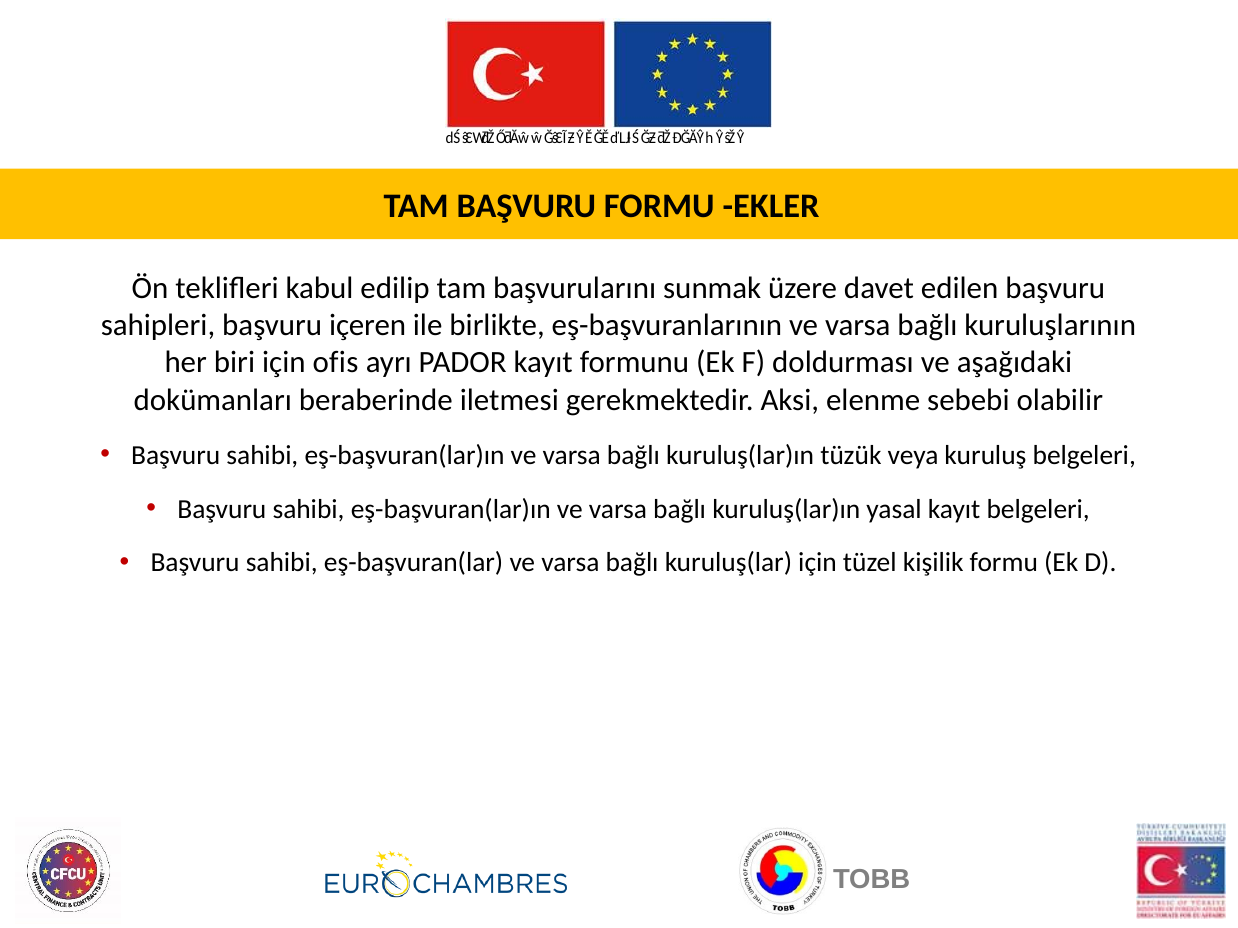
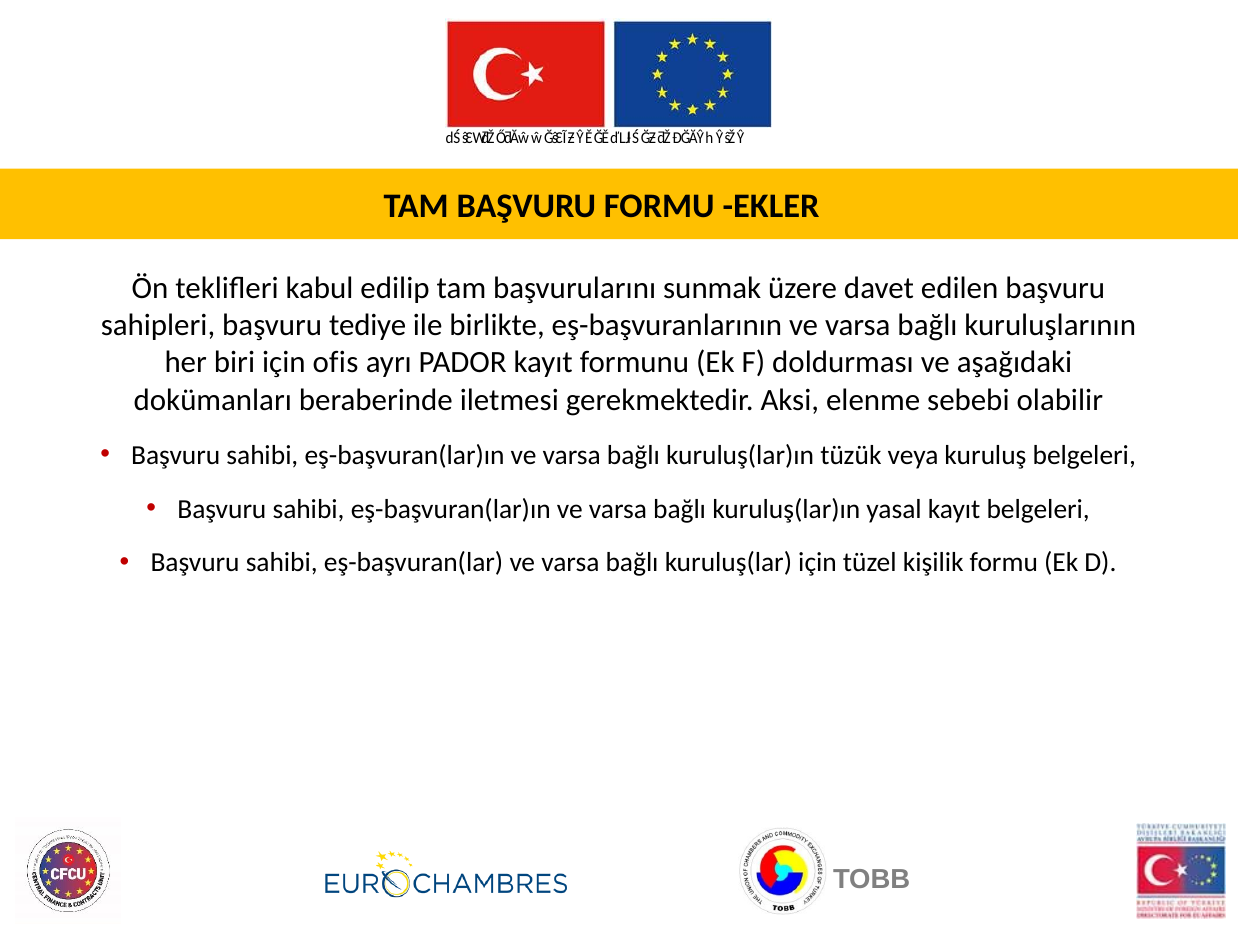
içeren: içeren -> tediye
